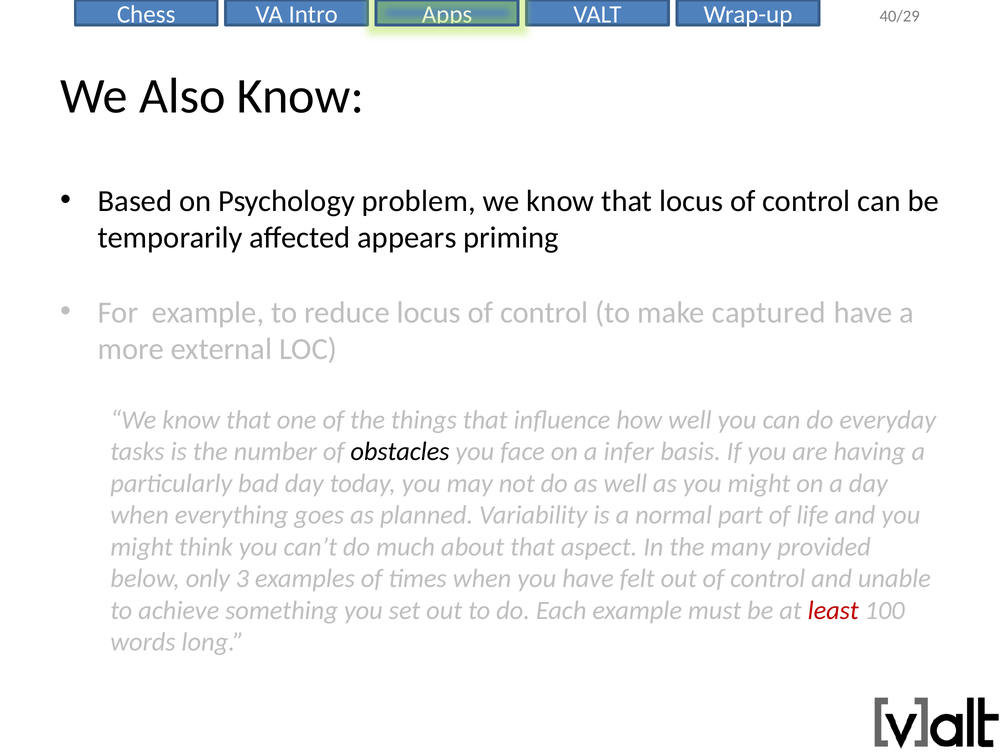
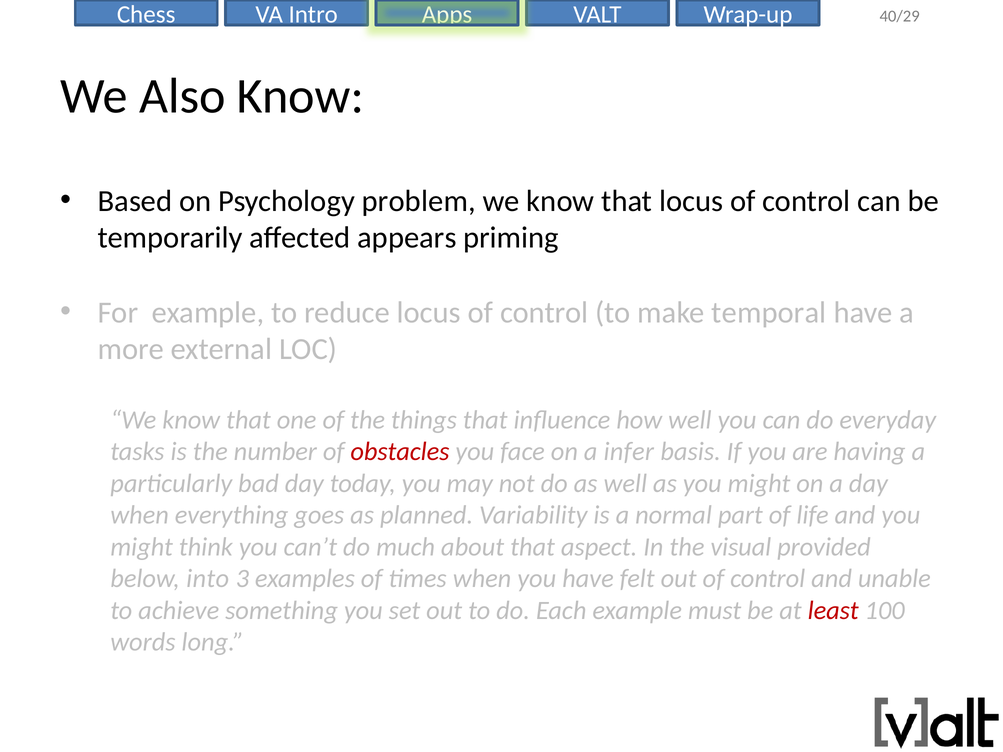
captured: captured -> temporal
obstacles colour: black -> red
many: many -> visual
only: only -> into
